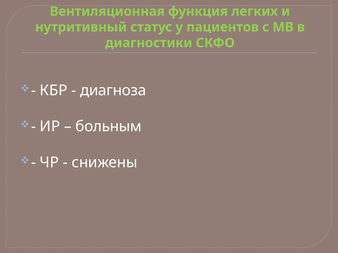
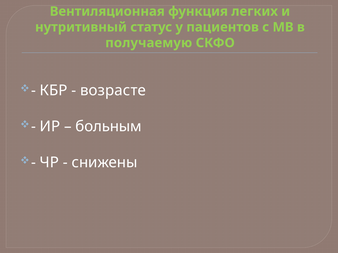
диагностики: диагностики -> получаемую
диагноза: диагноза -> возрасте
